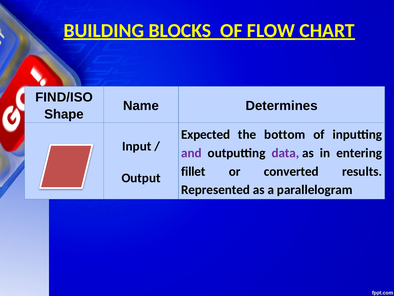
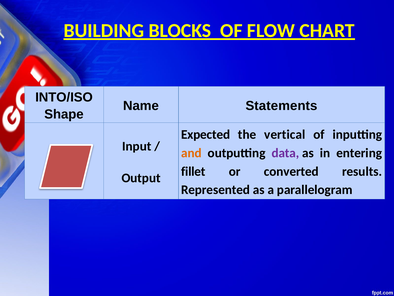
FIND/ISO: FIND/ISO -> INTO/ISO
Determines: Determines -> Statements
bottom: bottom -> vertical
and colour: purple -> orange
